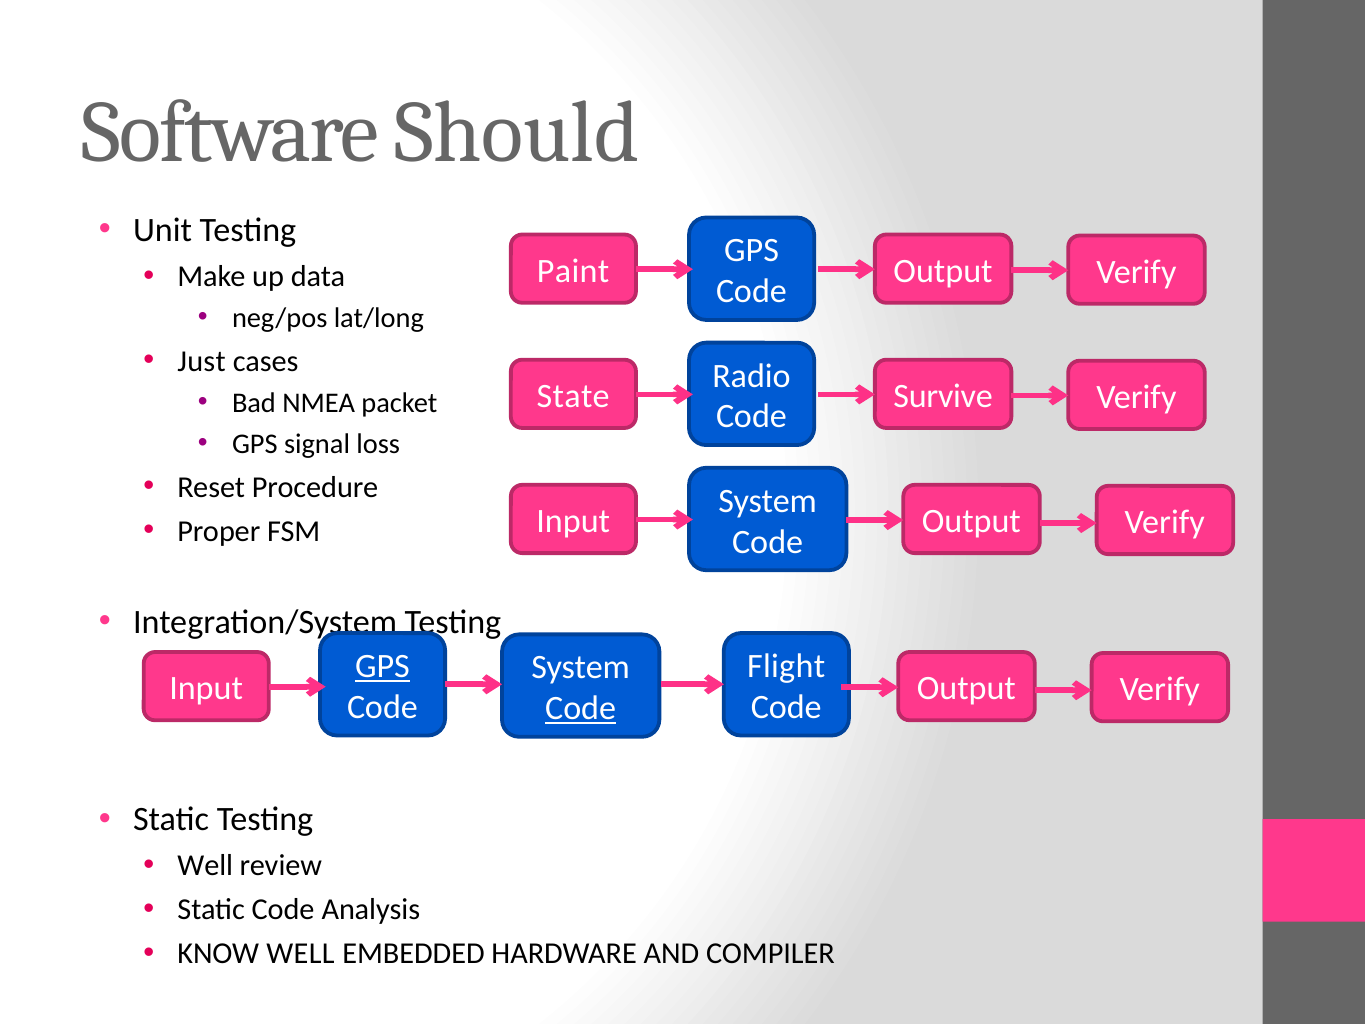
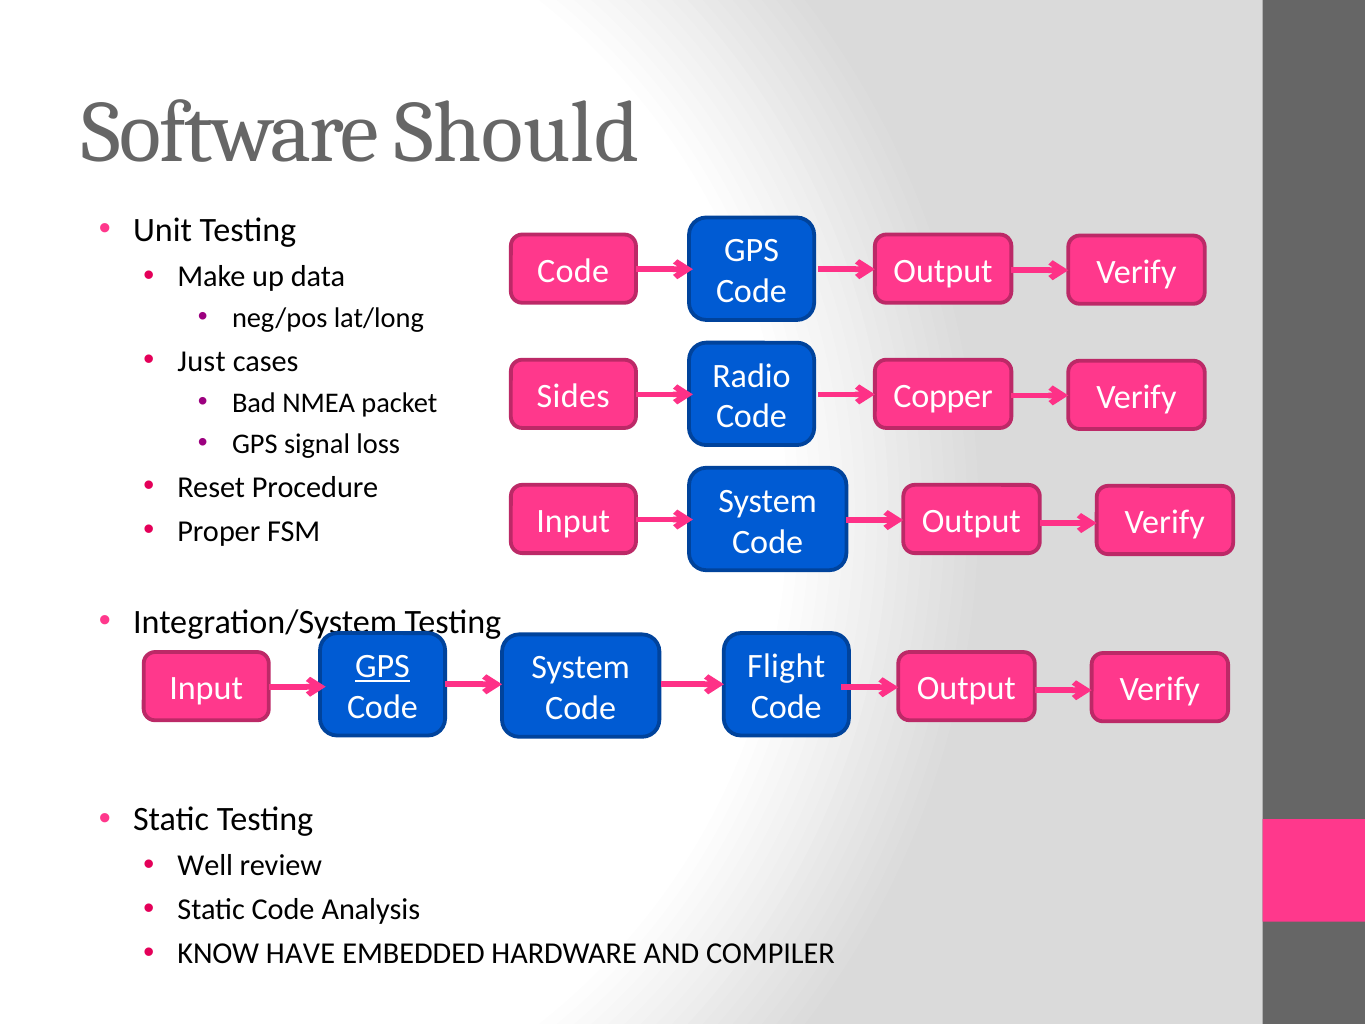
Paint at (573, 271): Paint -> Code
State: State -> Sides
Survive: Survive -> Copper
Code at (581, 708) underline: present -> none
KNOW WELL: WELL -> HAVE
